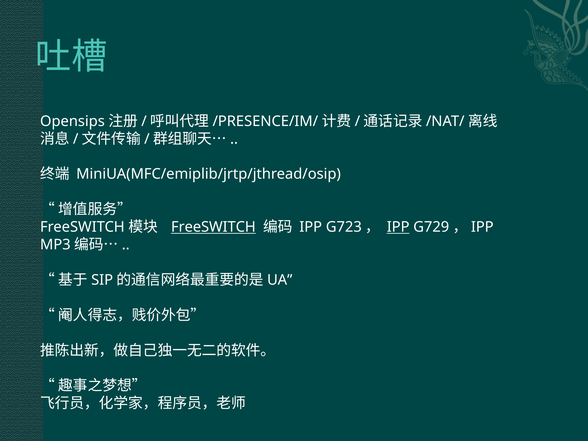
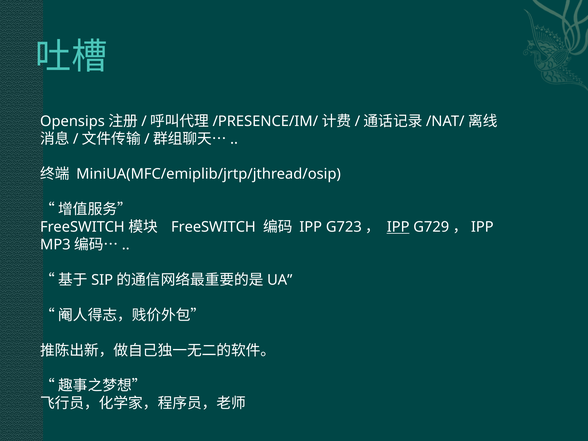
FreeSWITCH underline: present -> none
